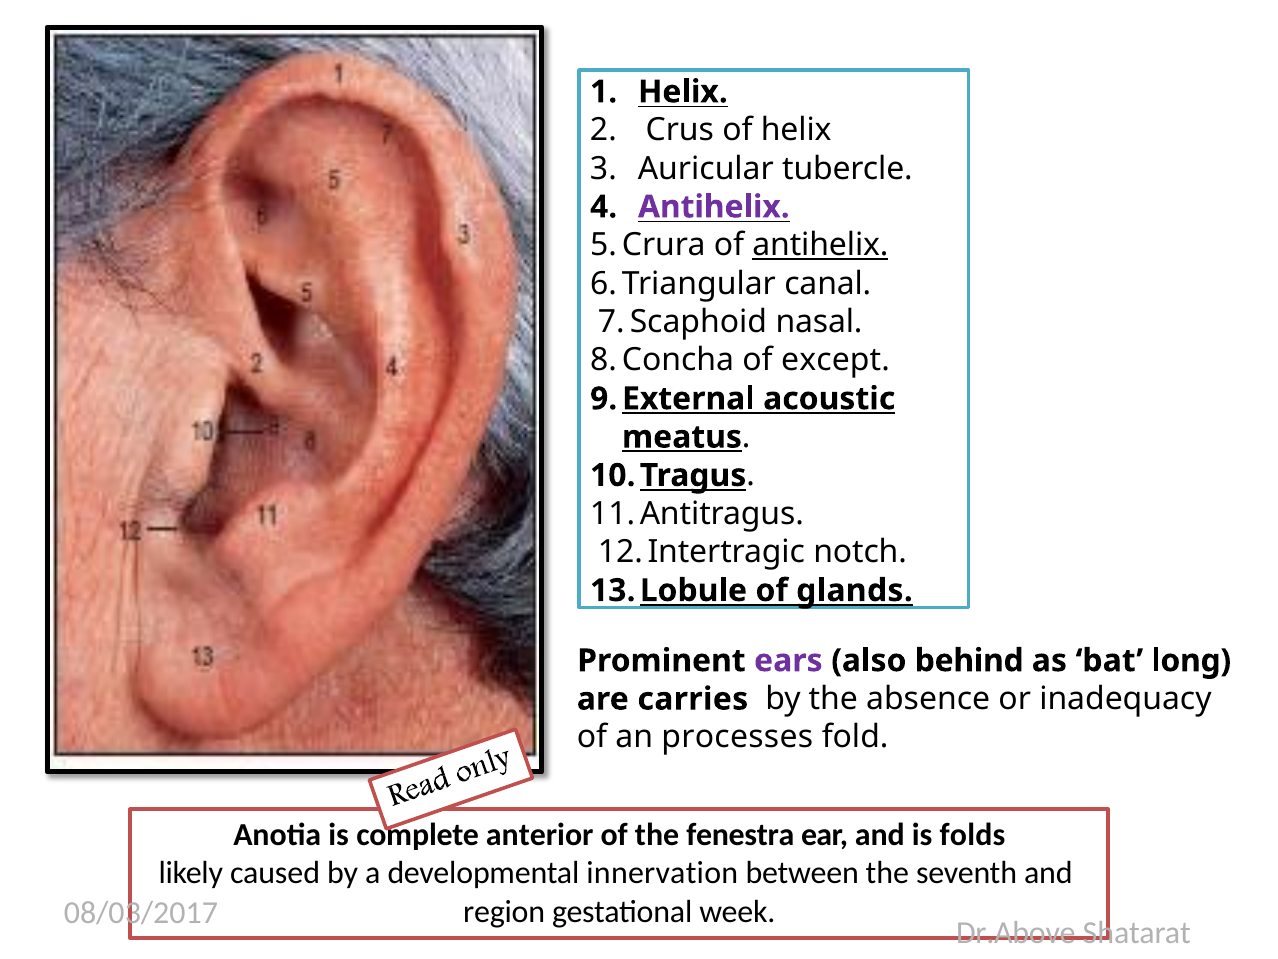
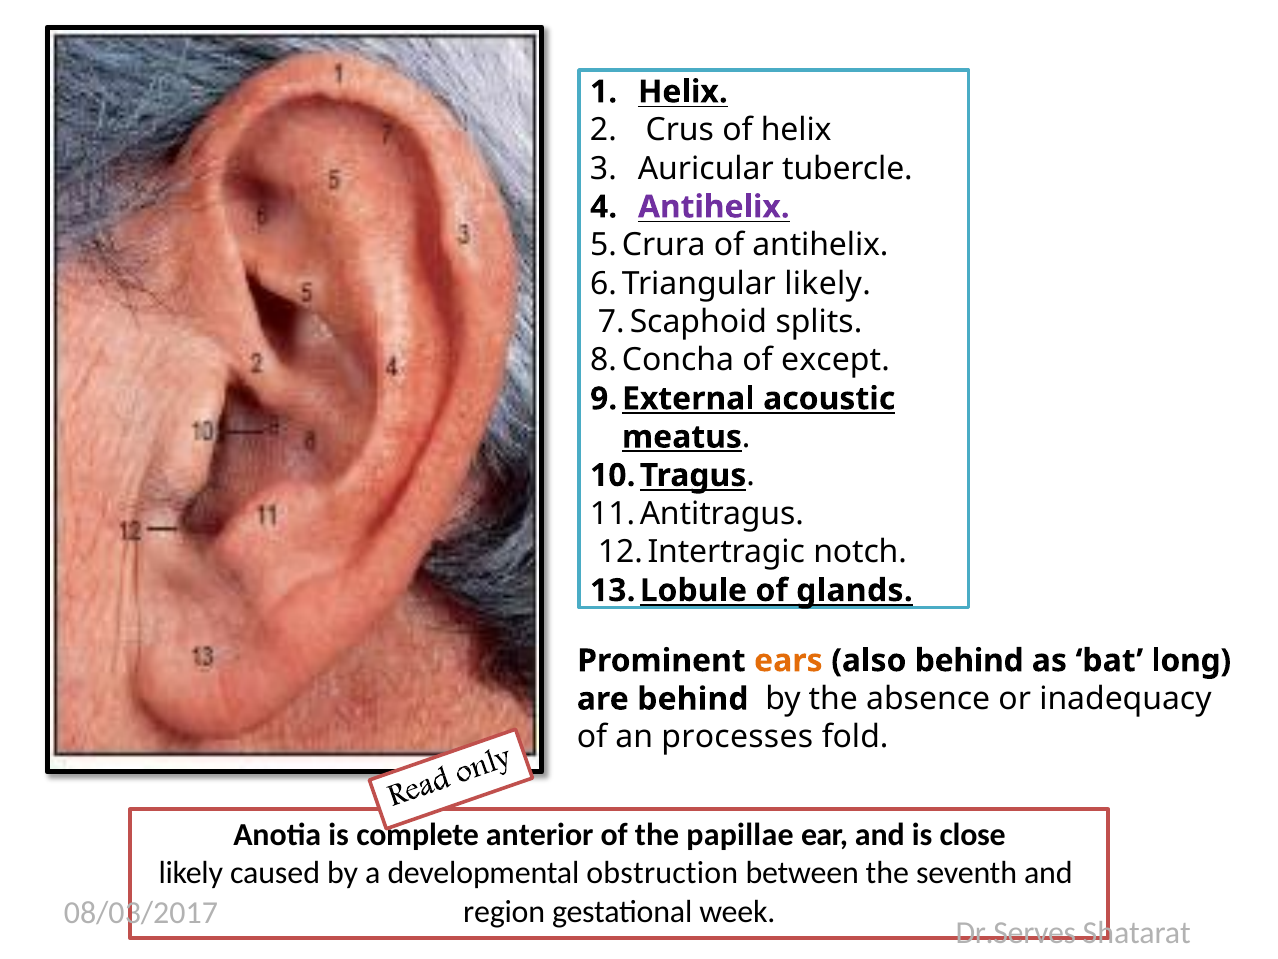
antihelix at (820, 245) underline: present -> none
canal at (828, 283): canal -> likely
nasal: nasal -> splits
ears colour: purple -> orange
are carries: carries -> behind
fenestra: fenestra -> papillae
folds: folds -> close
innervation: innervation -> obstruction
Dr.Above: Dr.Above -> Dr.Serves
